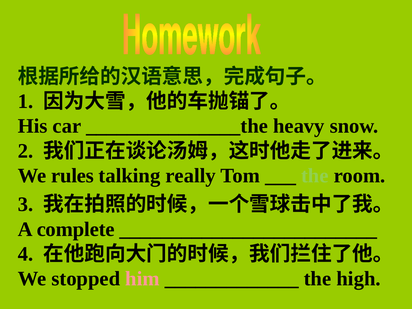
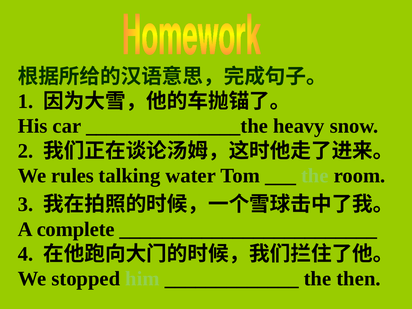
really: really -> water
him colour: pink -> light green
high: high -> then
